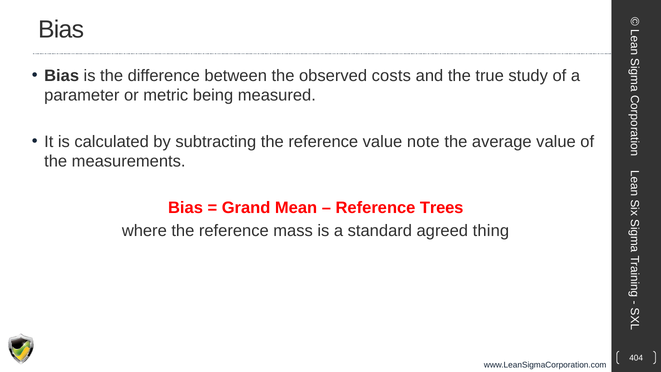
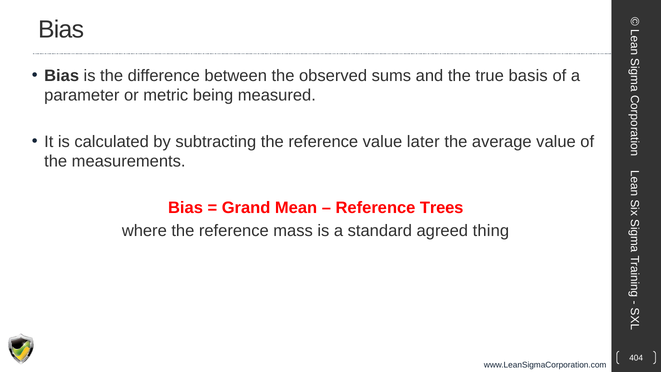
costs: costs -> sums
study: study -> basis
note: note -> later
